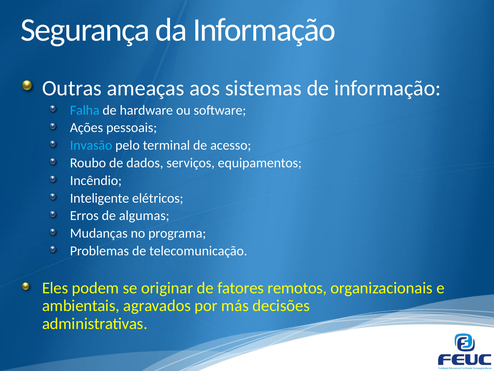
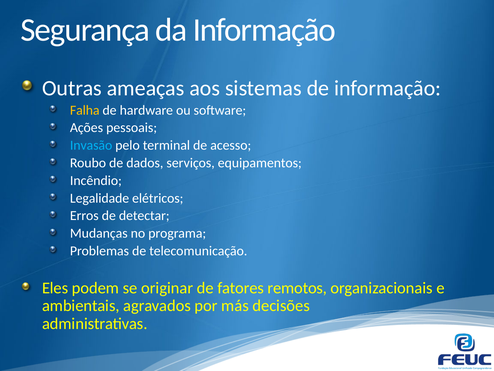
Falha colour: light blue -> yellow
Inteligente: Inteligente -> Legalidade
algumas: algumas -> detectar
